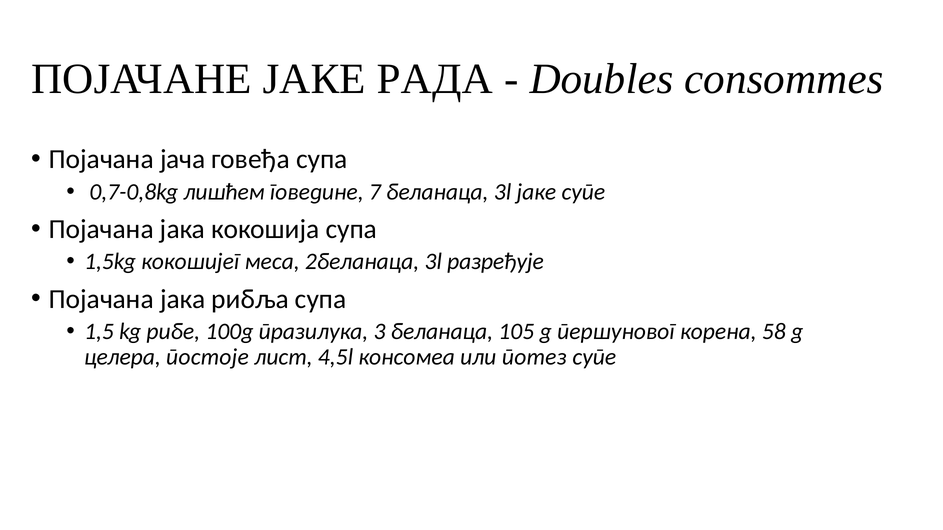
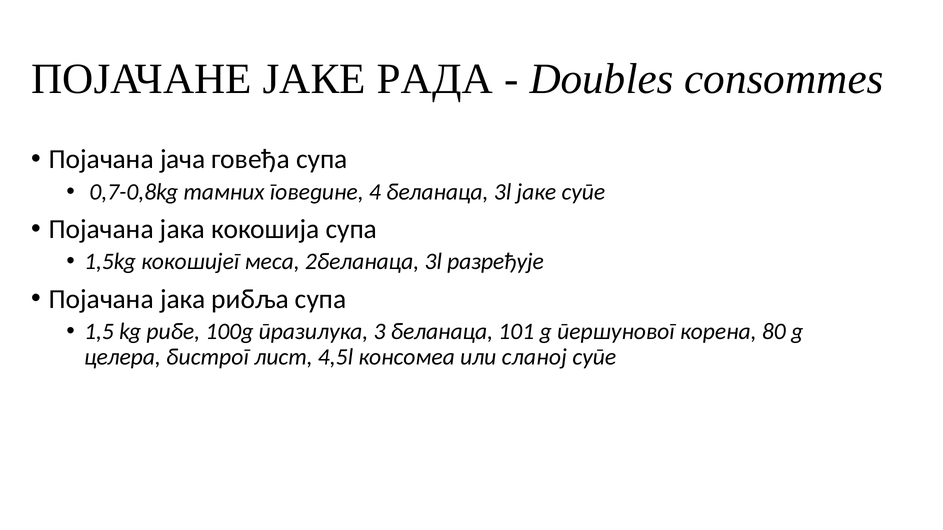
лишћем: лишћем -> тамних
7: 7 -> 4
105: 105 -> 101
58: 58 -> 80
постоје: постоје -> бистрог
потез: потез -> сланој
